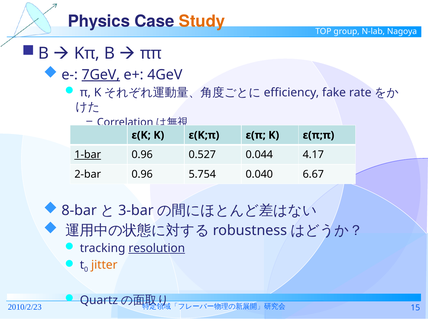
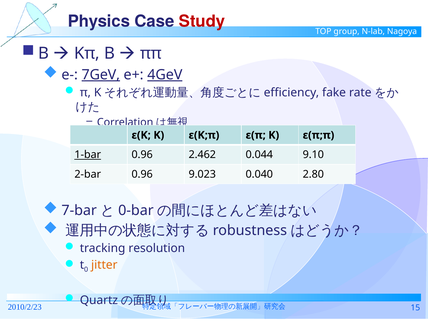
Study colour: orange -> red
4GeV underline: none -> present
0.527: 0.527 -> 2.462
4.17: 4.17 -> 9.10
5.754: 5.754 -> 9.023
6.67: 6.67 -> 2.80
8-bar: 8-bar -> 7-bar
3-bar: 3-bar -> 0-bar
resolution underline: present -> none
